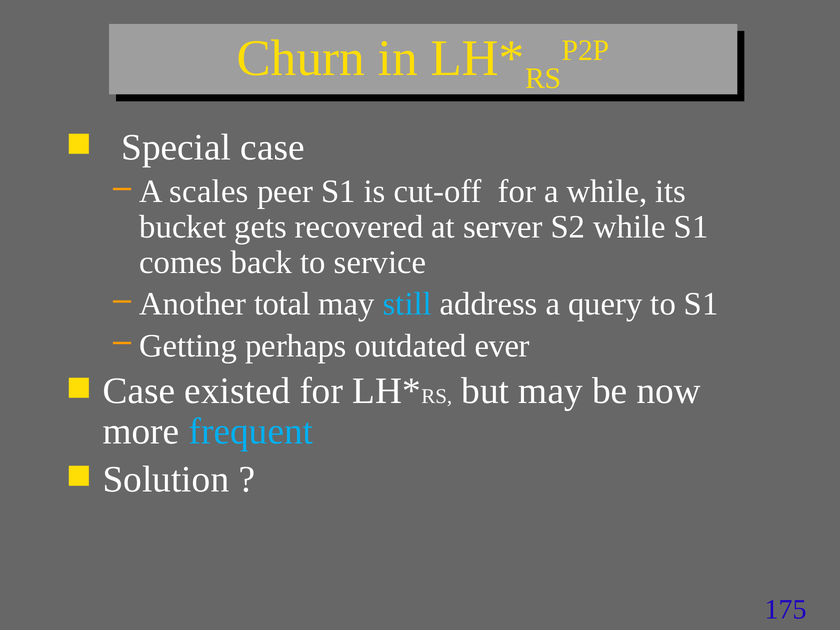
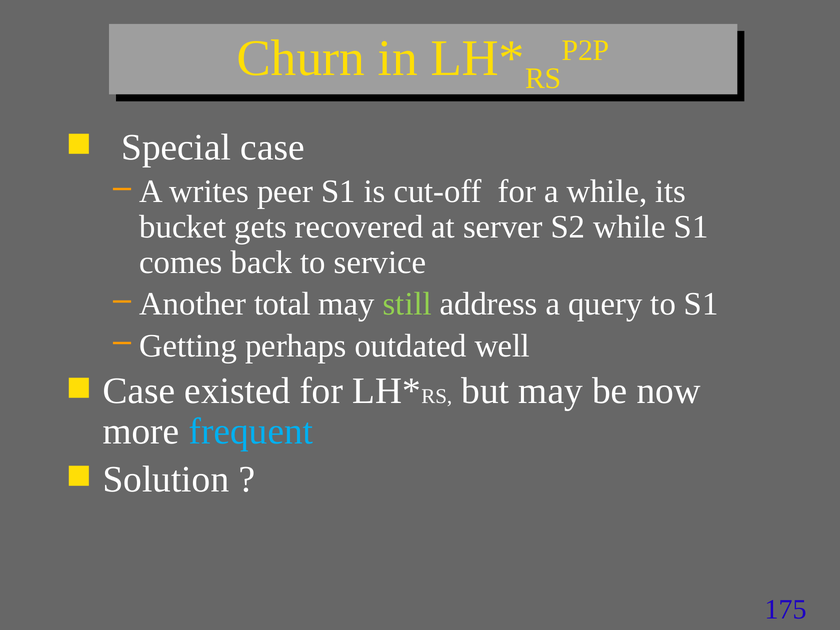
scales: scales -> writes
still colour: light blue -> light green
ever: ever -> well
